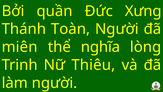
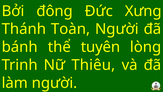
quần: quần -> đông
miên: miên -> bánh
nghĩa: nghĩa -> tuyên
